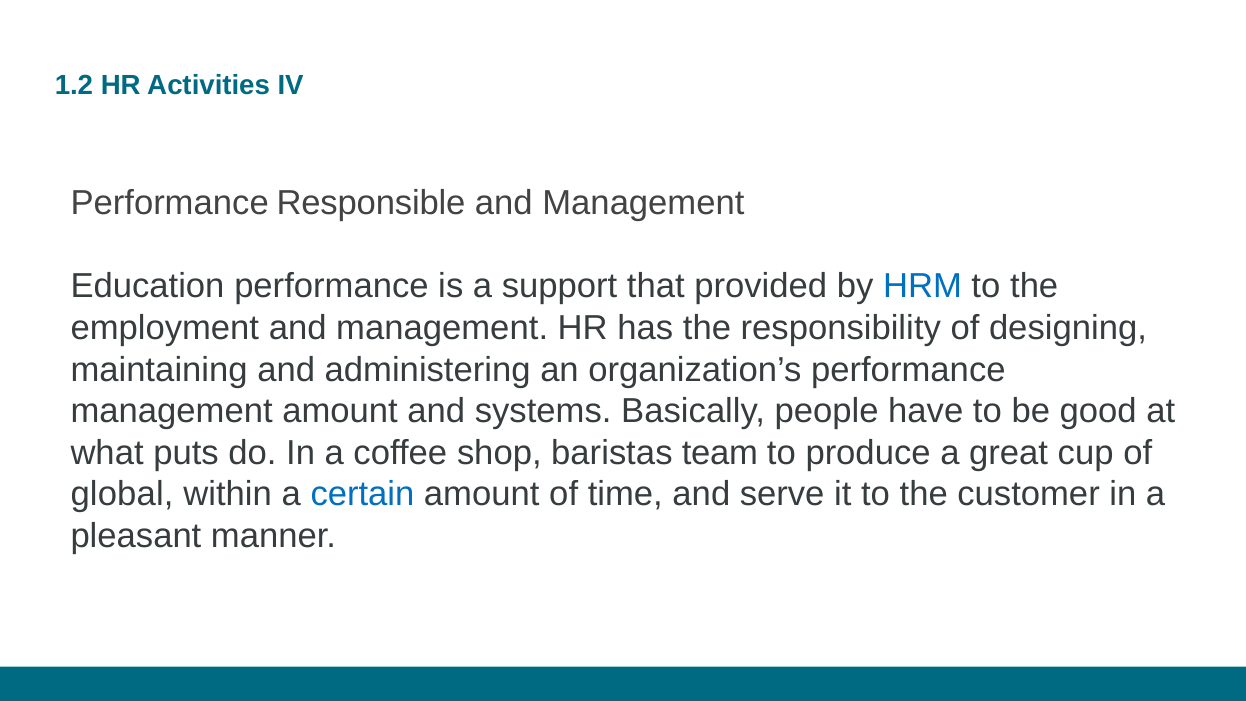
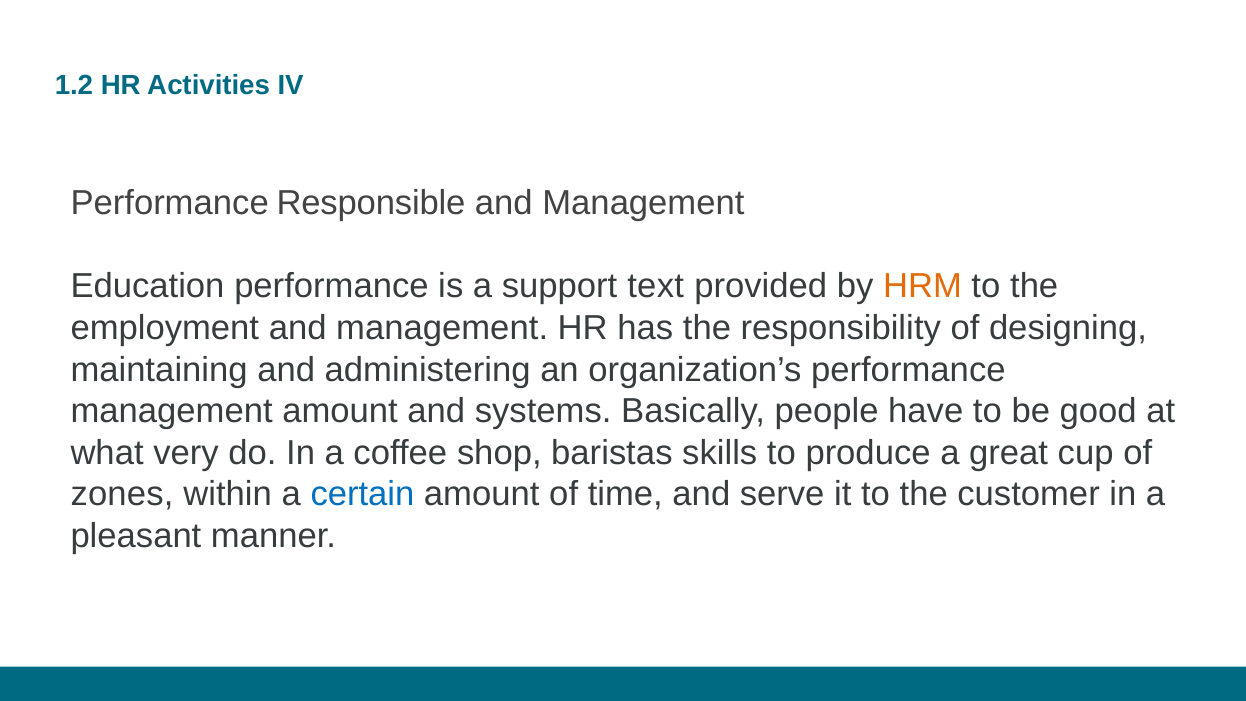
that: that -> text
HRM colour: blue -> orange
puts: puts -> very
team: team -> skills
global: global -> zones
